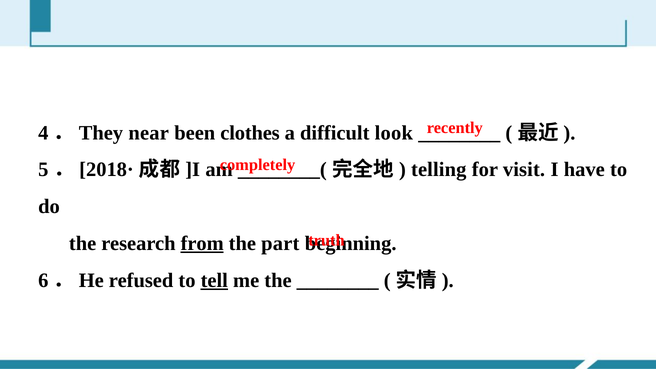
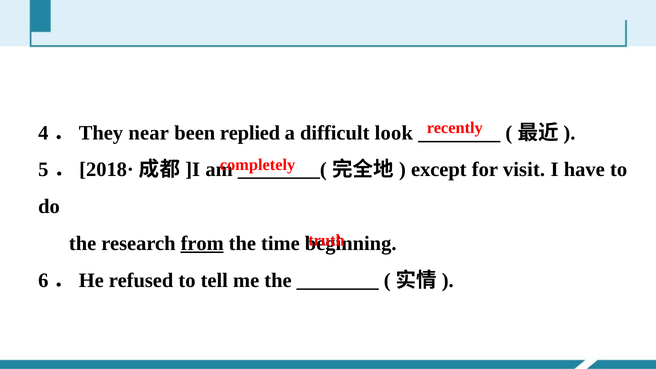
clothes: clothes -> replied
telling: telling -> except
part: part -> time
tell underline: present -> none
